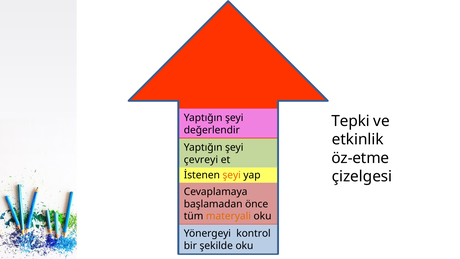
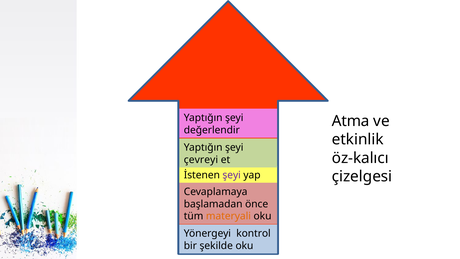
Tepki: Tepki -> Atma
öz-etme: öz-etme -> öz-kalıcı
şeyi at (232, 175) colour: orange -> purple
